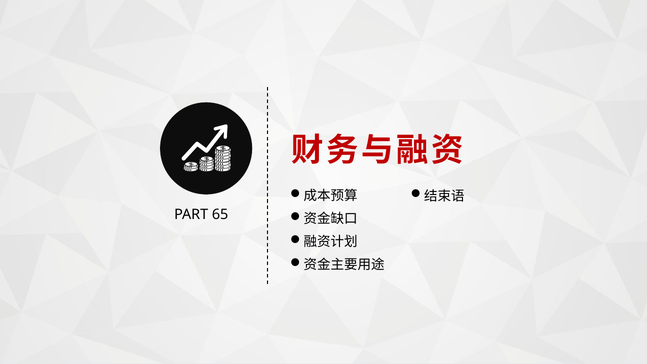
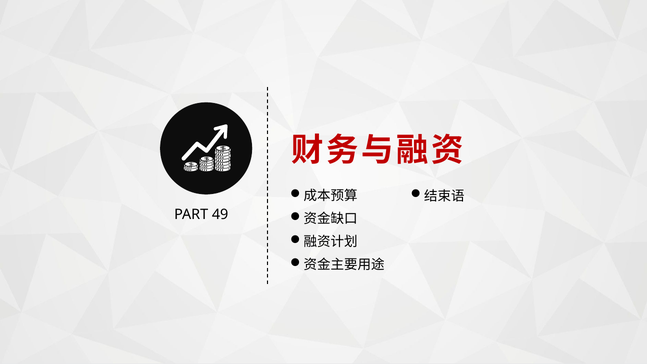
65: 65 -> 49
